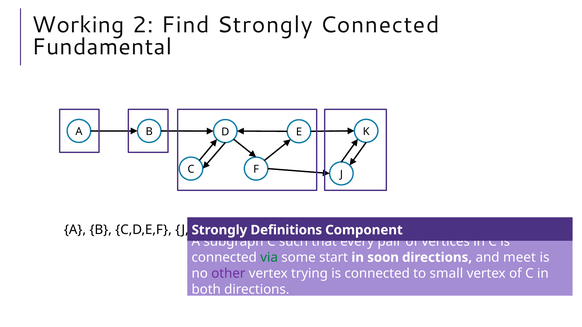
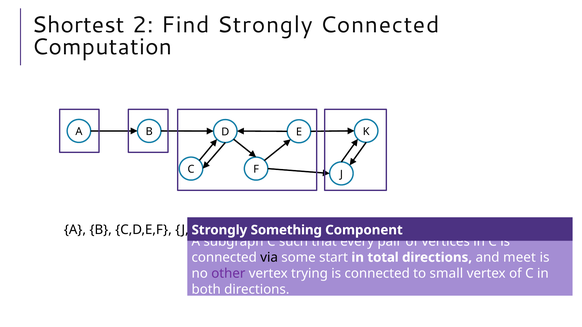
Working: Working -> Shortest
Fundamental: Fundamental -> Computation
Definitions: Definitions -> Something
via colour: green -> black
soon: soon -> total
